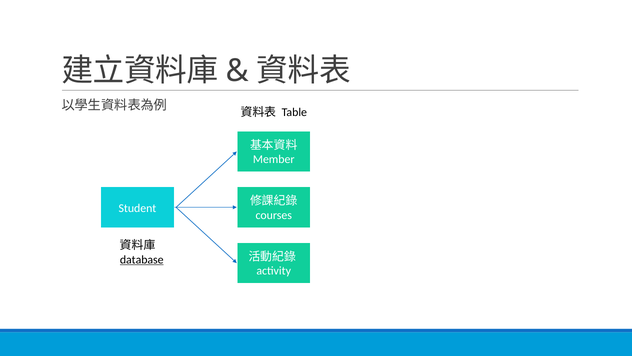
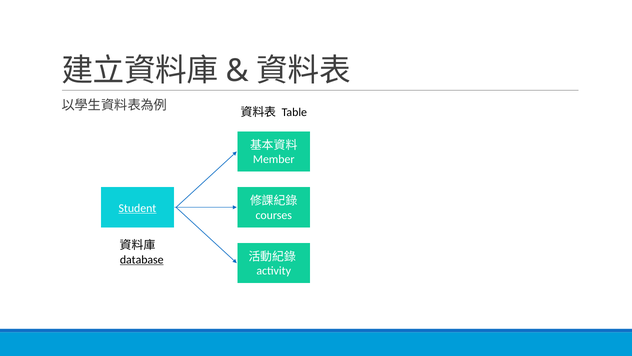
Student underline: none -> present
